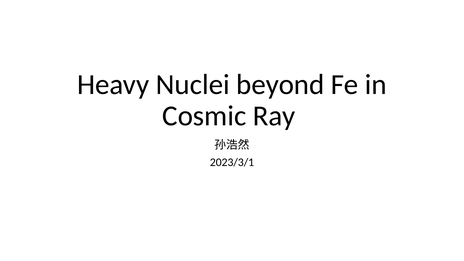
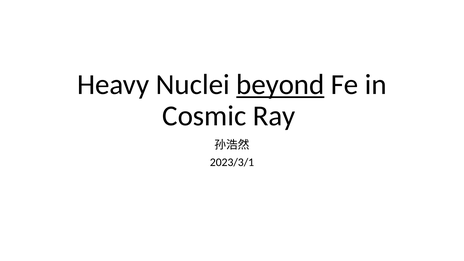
beyond underline: none -> present
